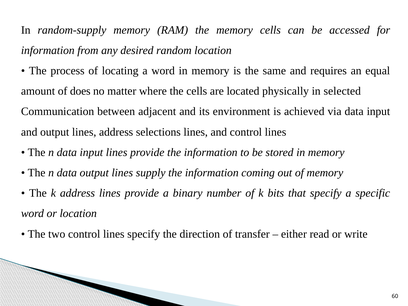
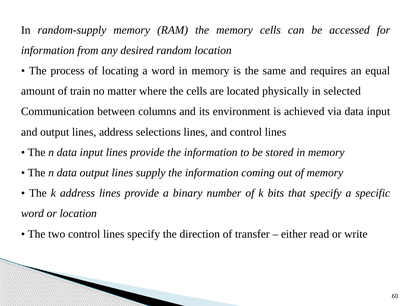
does: does -> train
adjacent: adjacent -> columns
